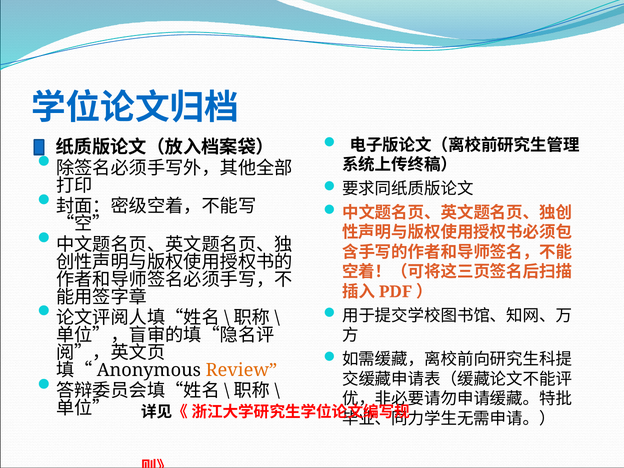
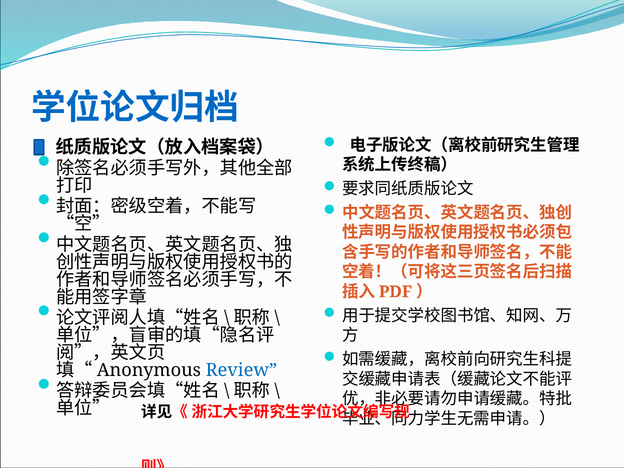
Review colour: orange -> blue
